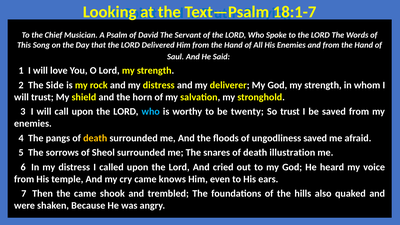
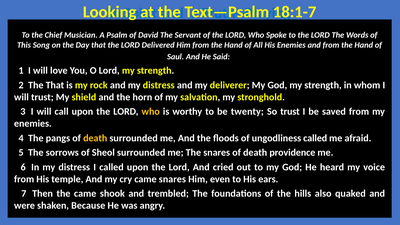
The Side: Side -> That
who at (151, 112) colour: light blue -> yellow
ungodliness saved: saved -> called
illustration: illustration -> providence
came knows: knows -> snares
